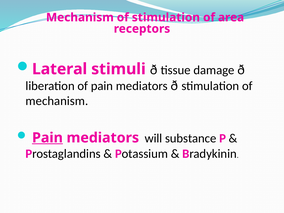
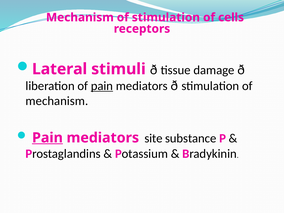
area: area -> cells
pain at (102, 86) underline: none -> present
will: will -> site
